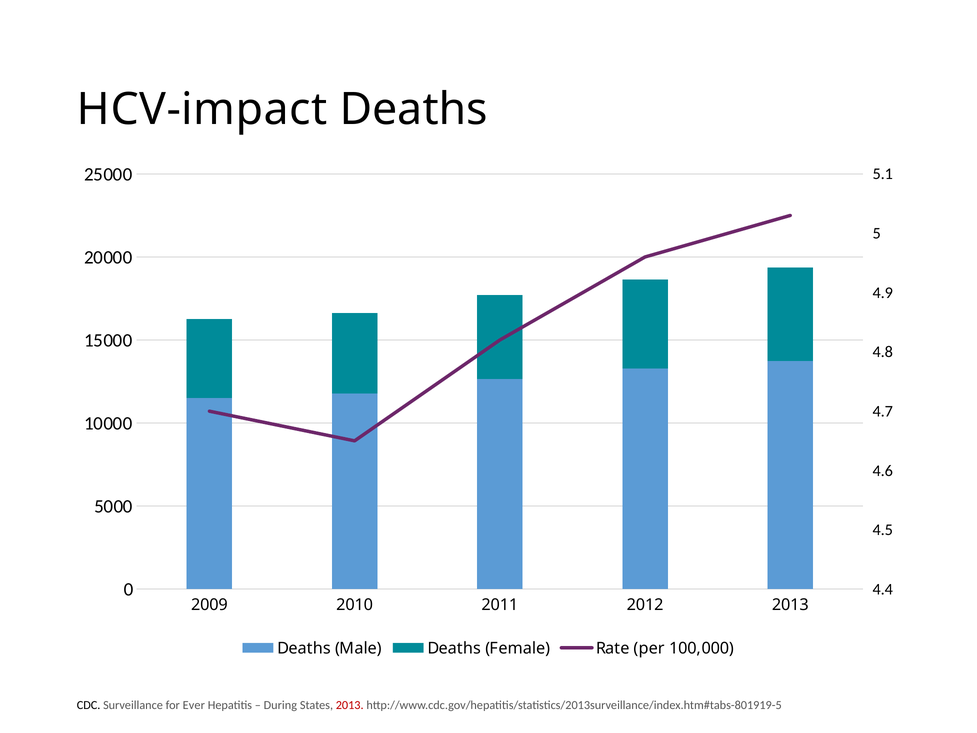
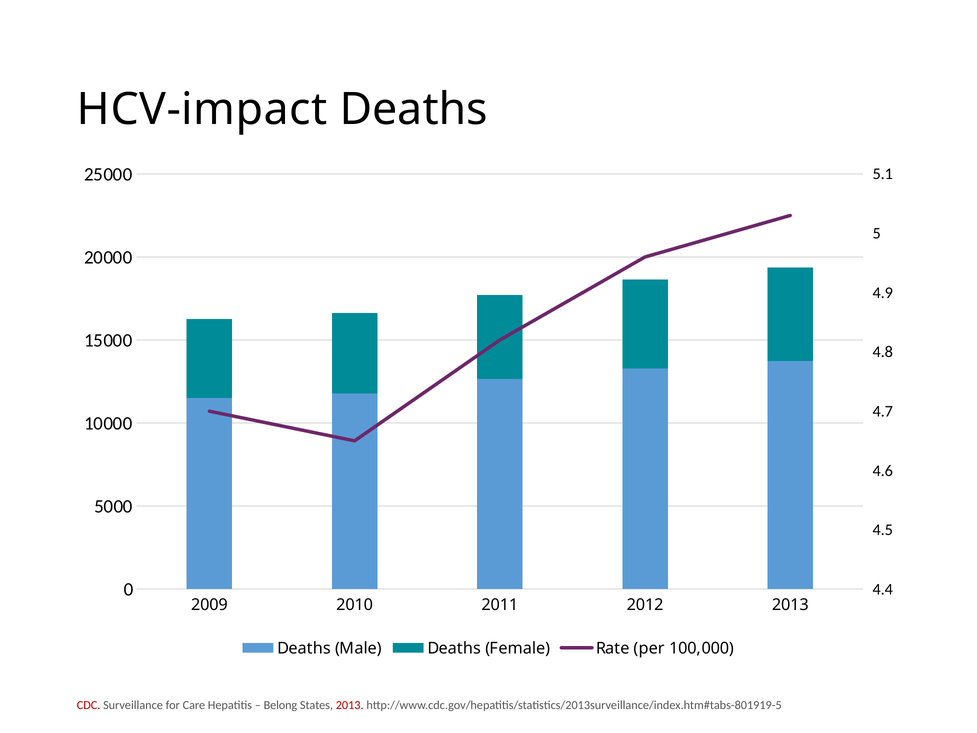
CDC colour: black -> red
Ever: Ever -> Care
During: During -> Belong
